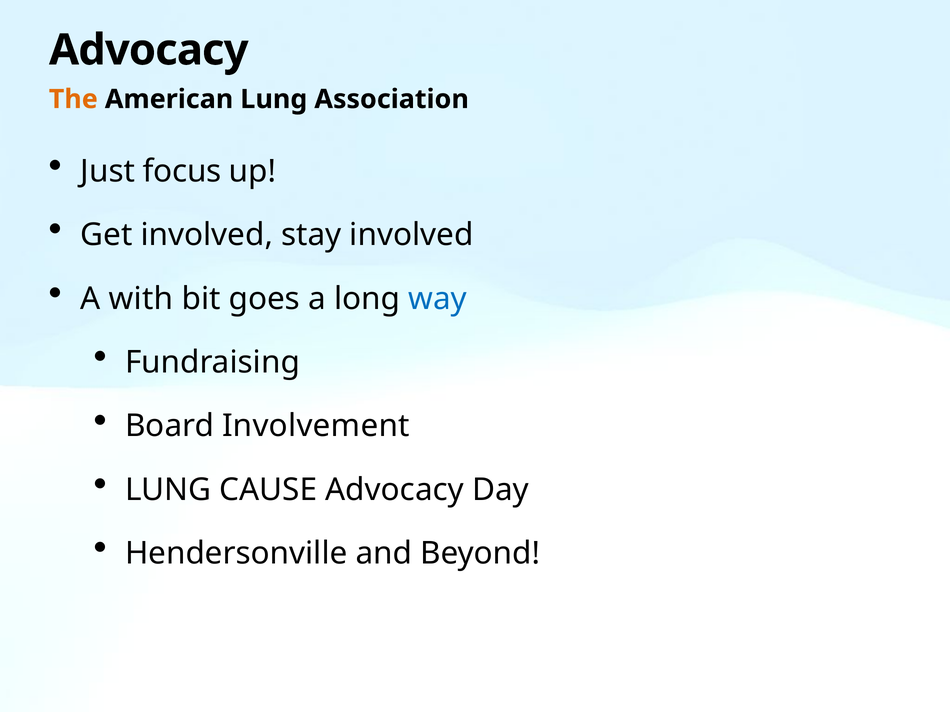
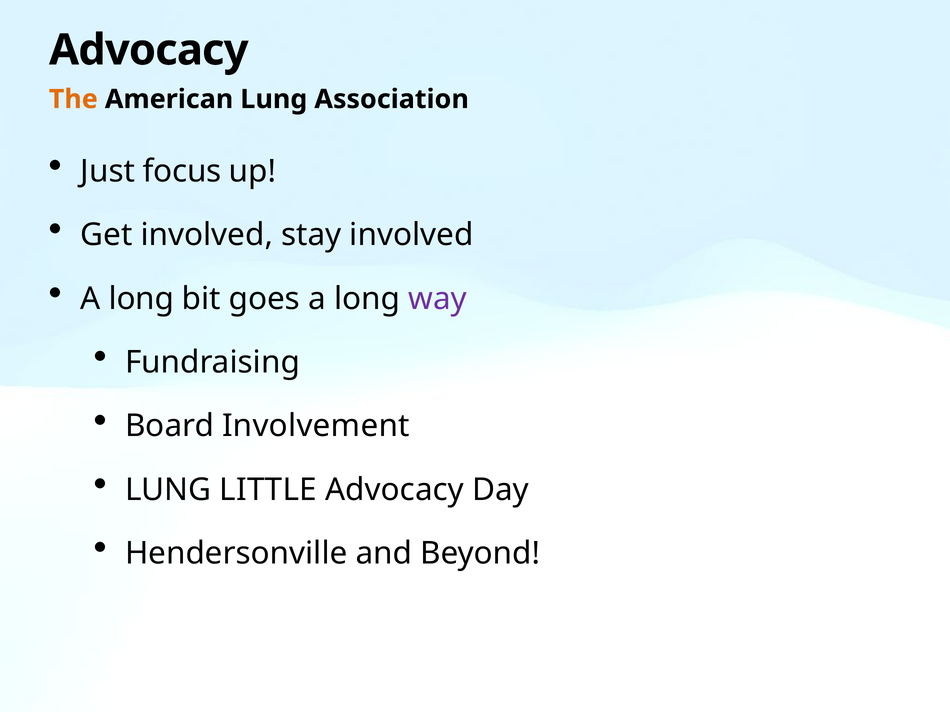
with at (141, 299): with -> long
way colour: blue -> purple
CAUSE: CAUSE -> LITTLE
